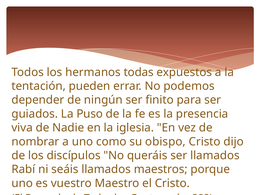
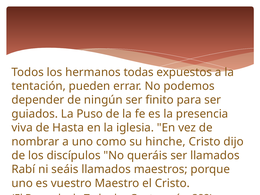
Nadie: Nadie -> Hasta
obispo: obispo -> hinche
